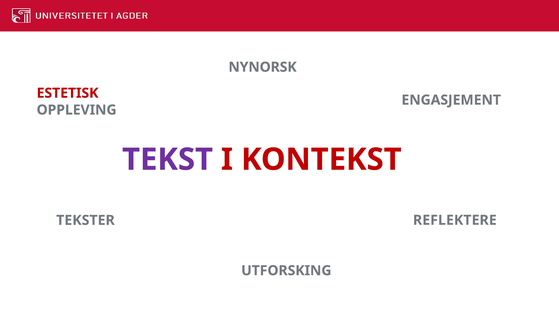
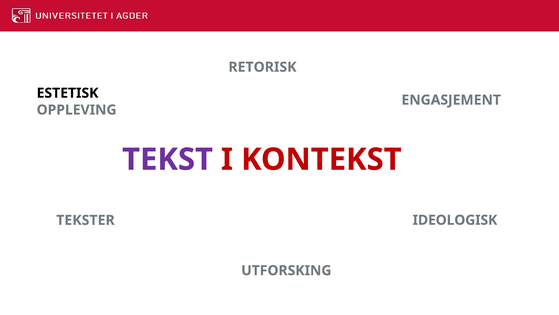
NYNORSK: NYNORSK -> RETORISK
ESTETISK colour: red -> black
REFLEKTERE: REFLEKTERE -> IDEOLOGISK
